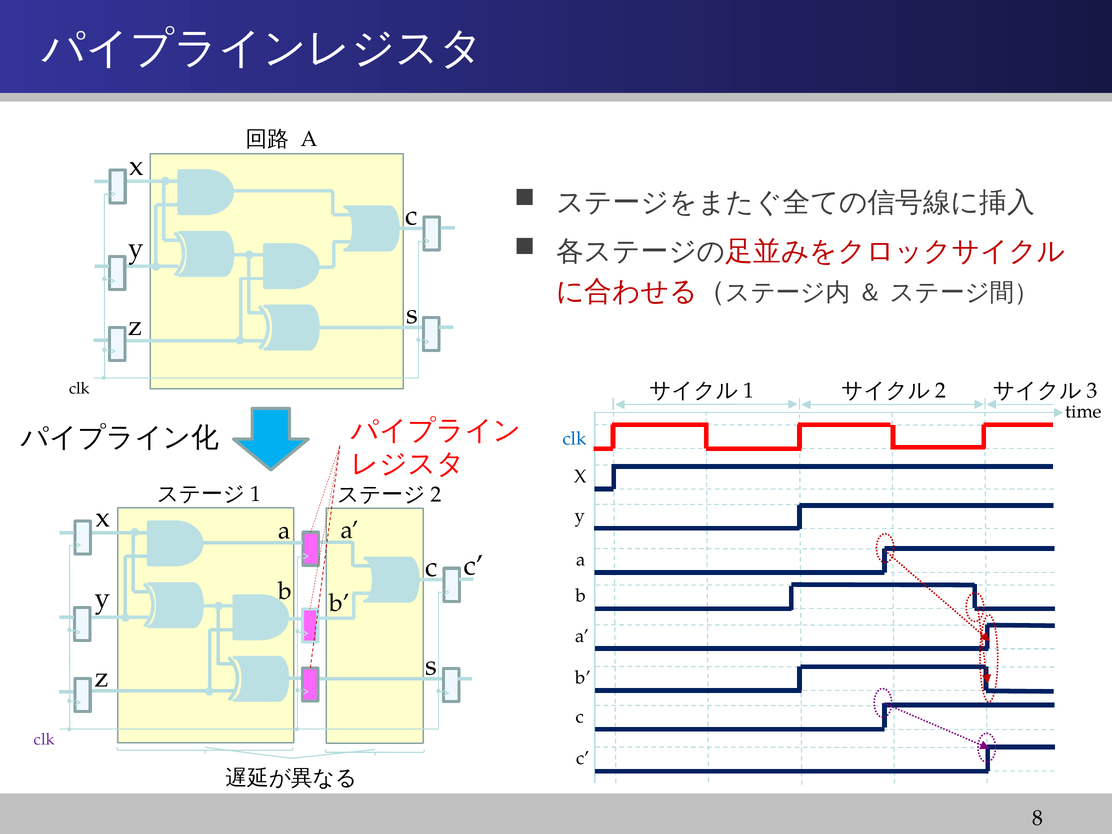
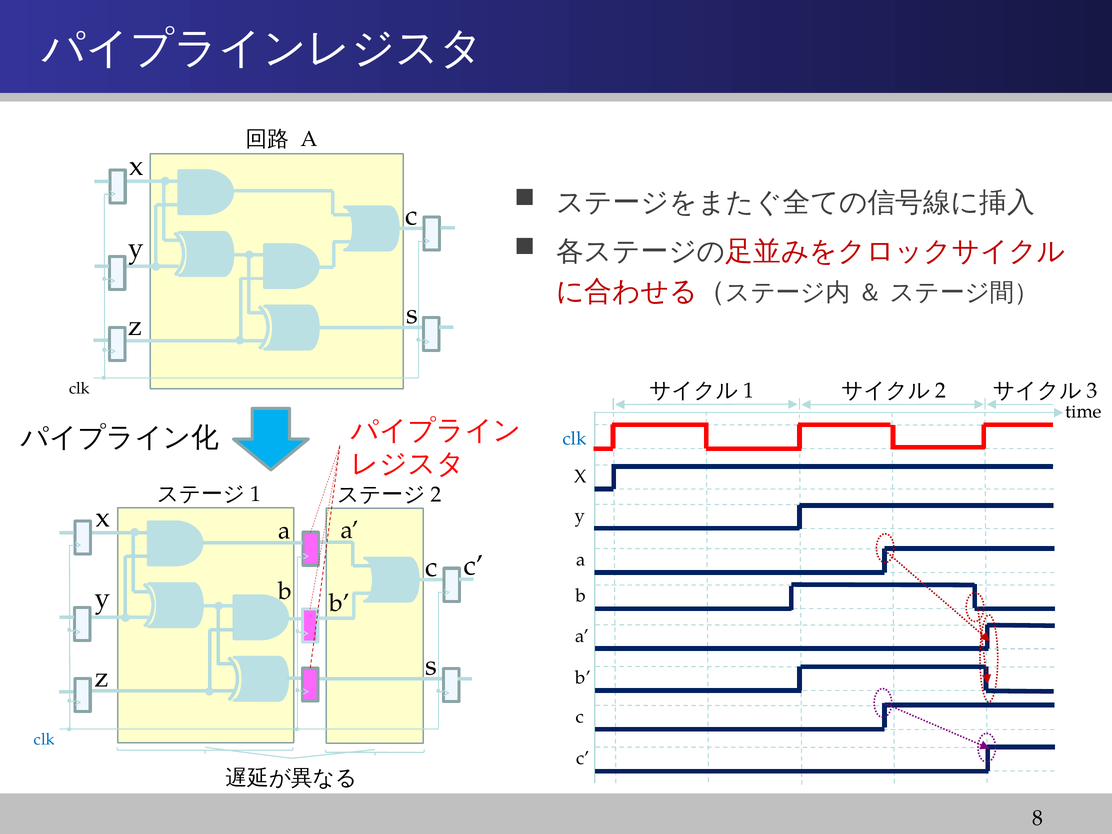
clk at (44, 740) colour: purple -> blue
